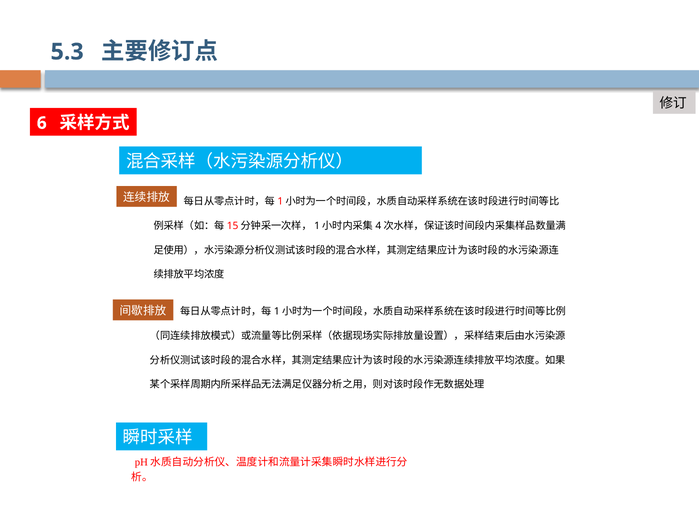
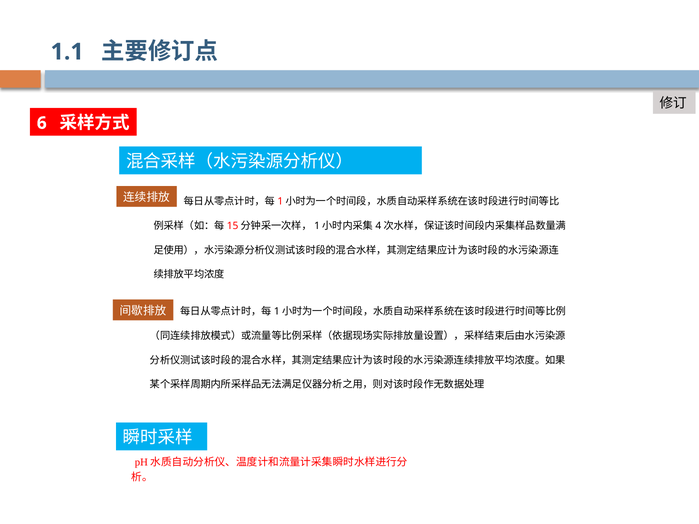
5.3: 5.3 -> 1.1
